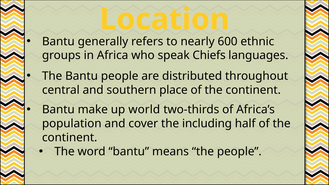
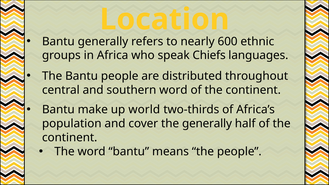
southern place: place -> word
the including: including -> generally
